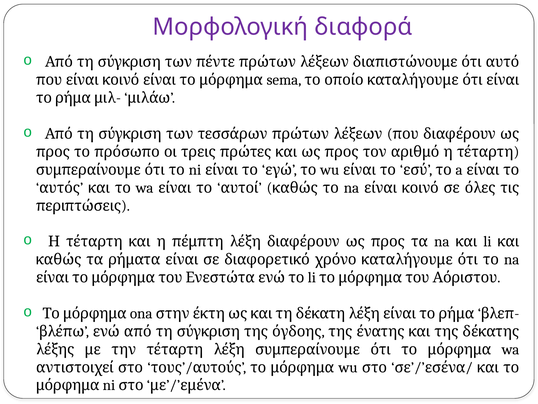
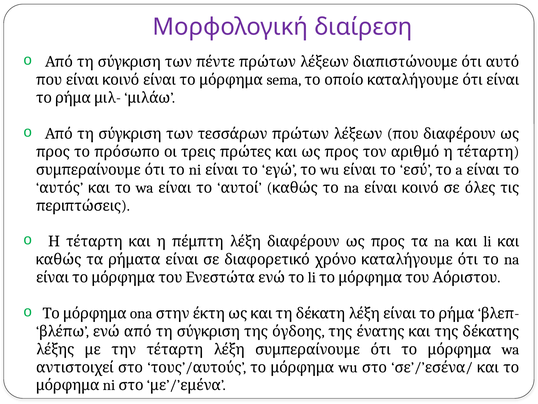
διαφορά: διαφορά -> διαίρεση
